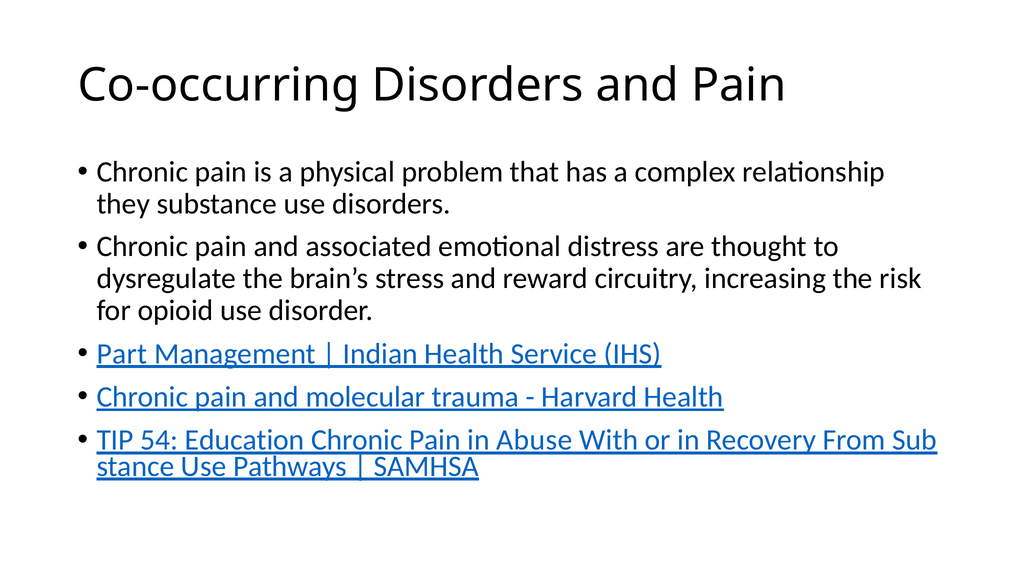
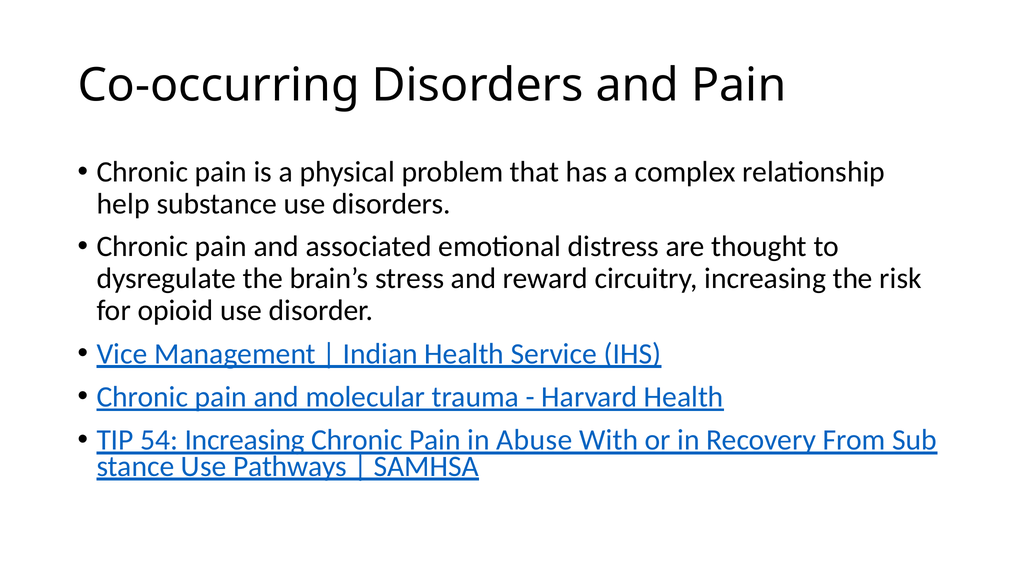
they: they -> help
Part: Part -> Vice
54 Education: Education -> Increasing
